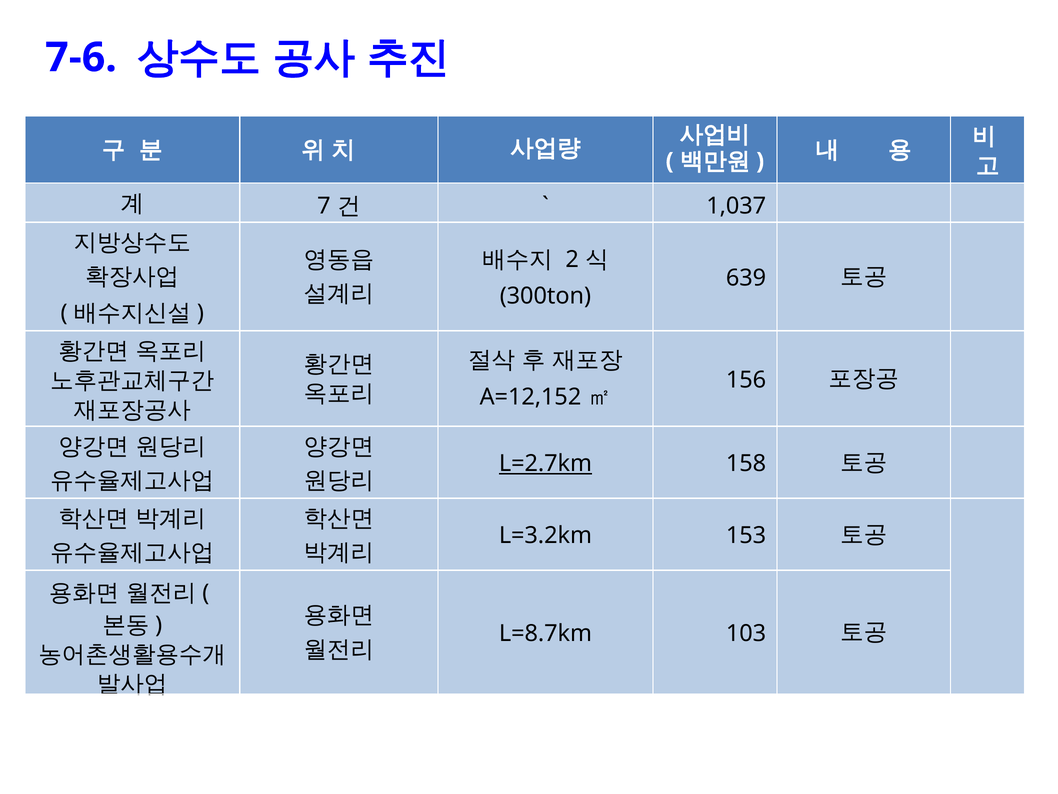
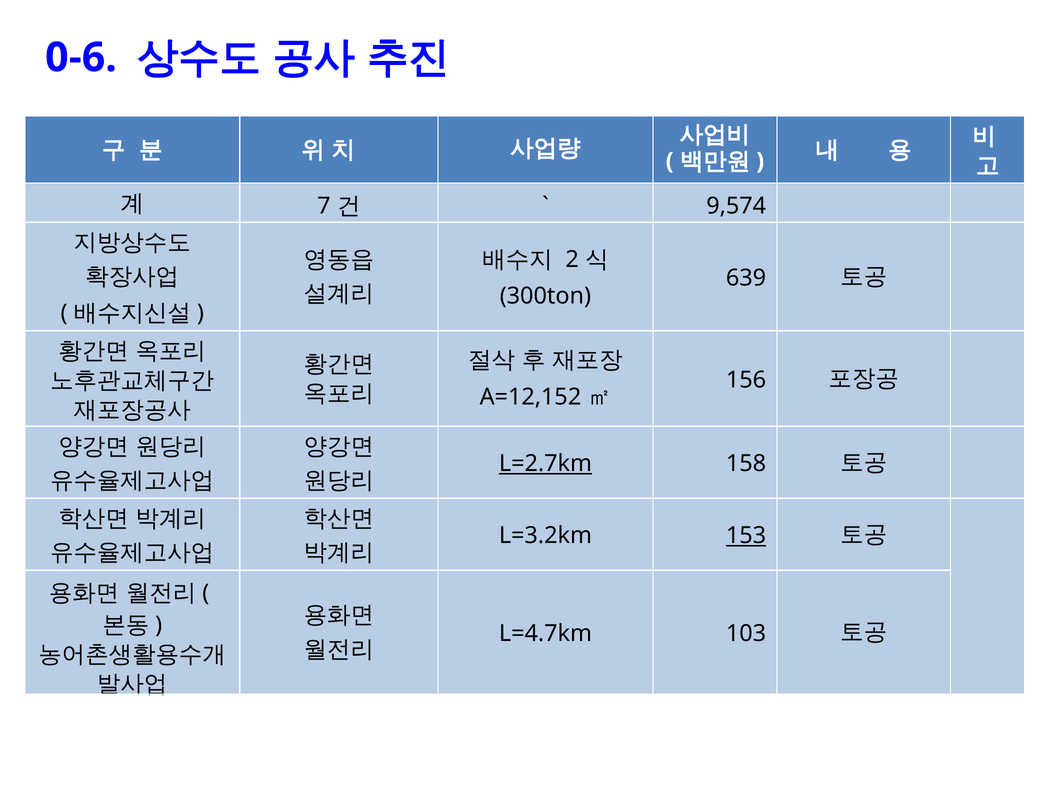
7-6: 7-6 -> 0-6
1,037: 1,037 -> 9,574
153 underline: none -> present
L=8.7km: L=8.7km -> L=4.7km
